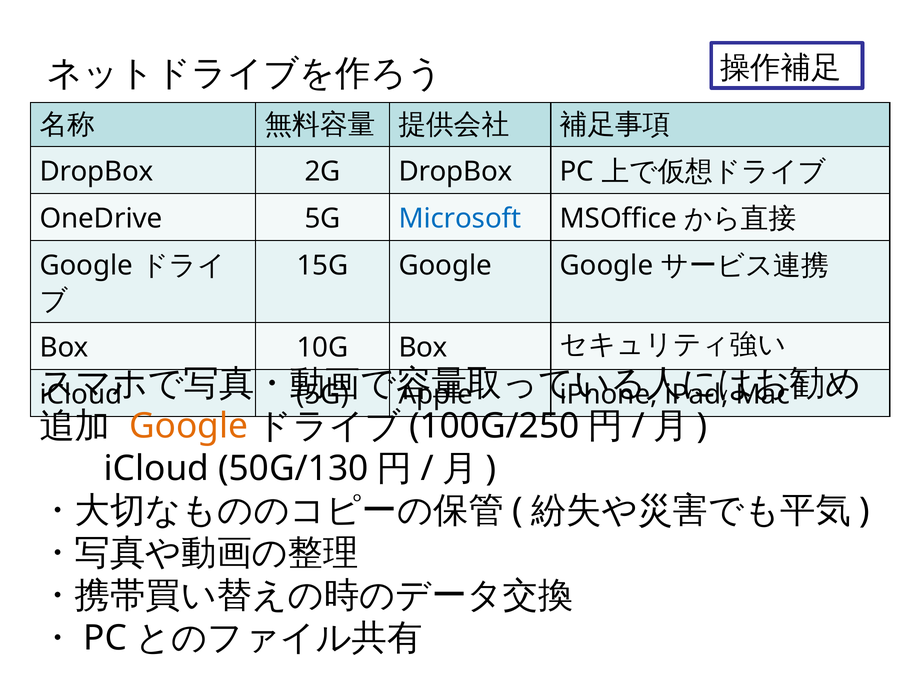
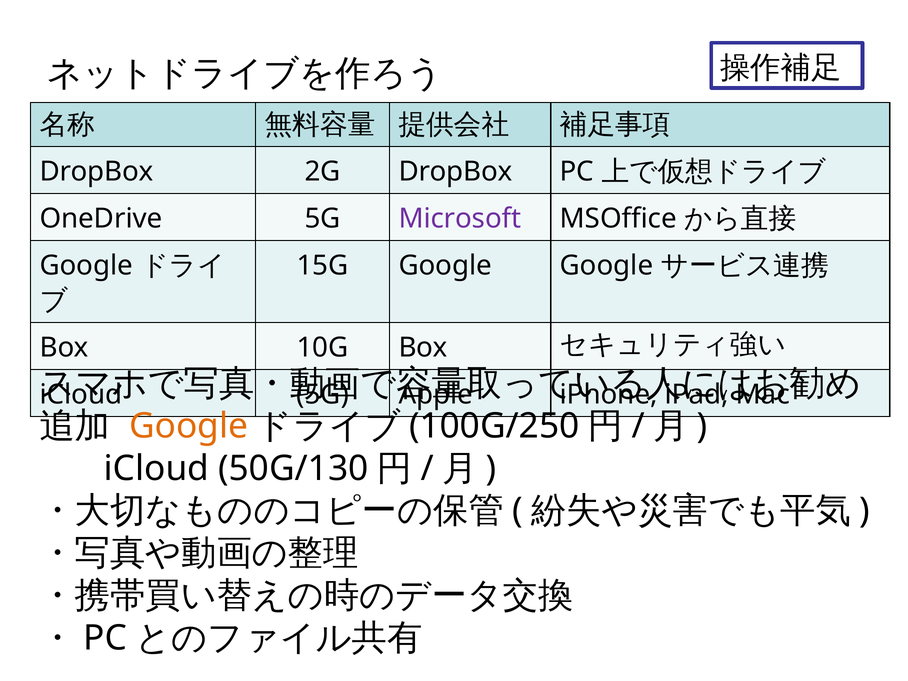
Microsoft colour: blue -> purple
